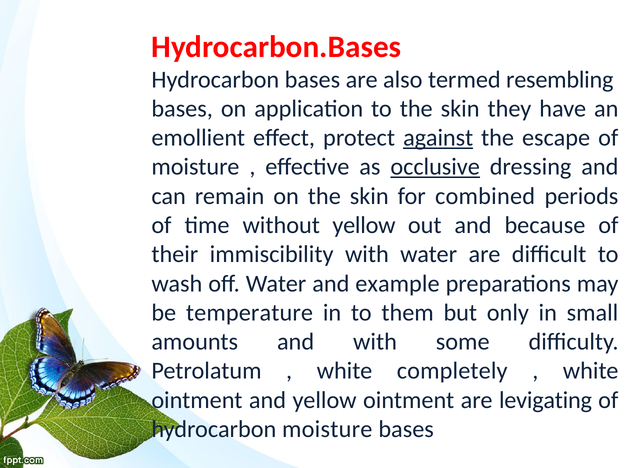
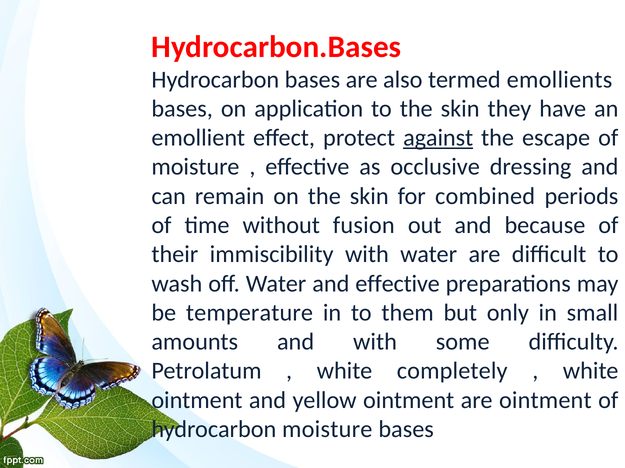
resembling: resembling -> emollients
occlusive underline: present -> none
without yellow: yellow -> fusion
and example: example -> effective
are levigating: levigating -> ointment
